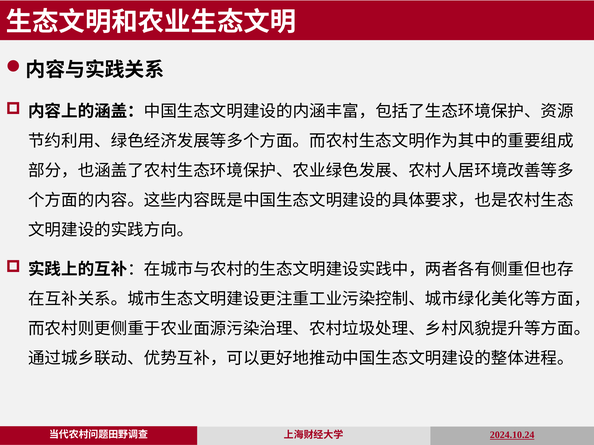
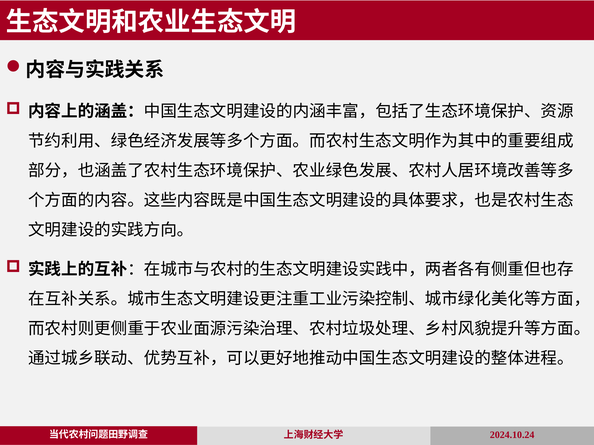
2024.10.24 underline: present -> none
